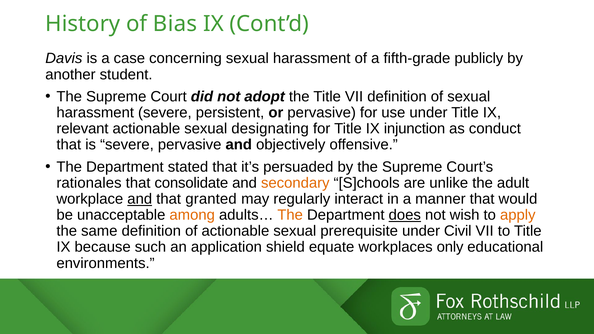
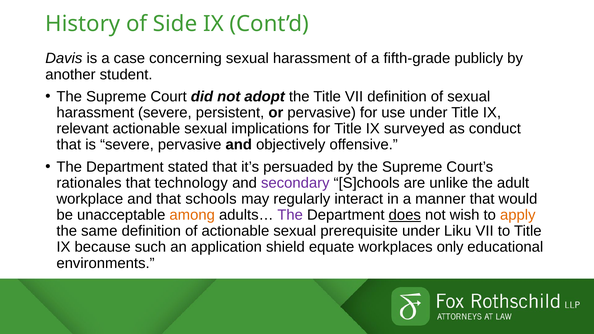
Bias: Bias -> Side
designating: designating -> implications
injunction: injunction -> surveyed
consolidate: consolidate -> technology
secondary colour: orange -> purple
and at (140, 199) underline: present -> none
granted: granted -> schools
The at (290, 215) colour: orange -> purple
Civil: Civil -> Liku
